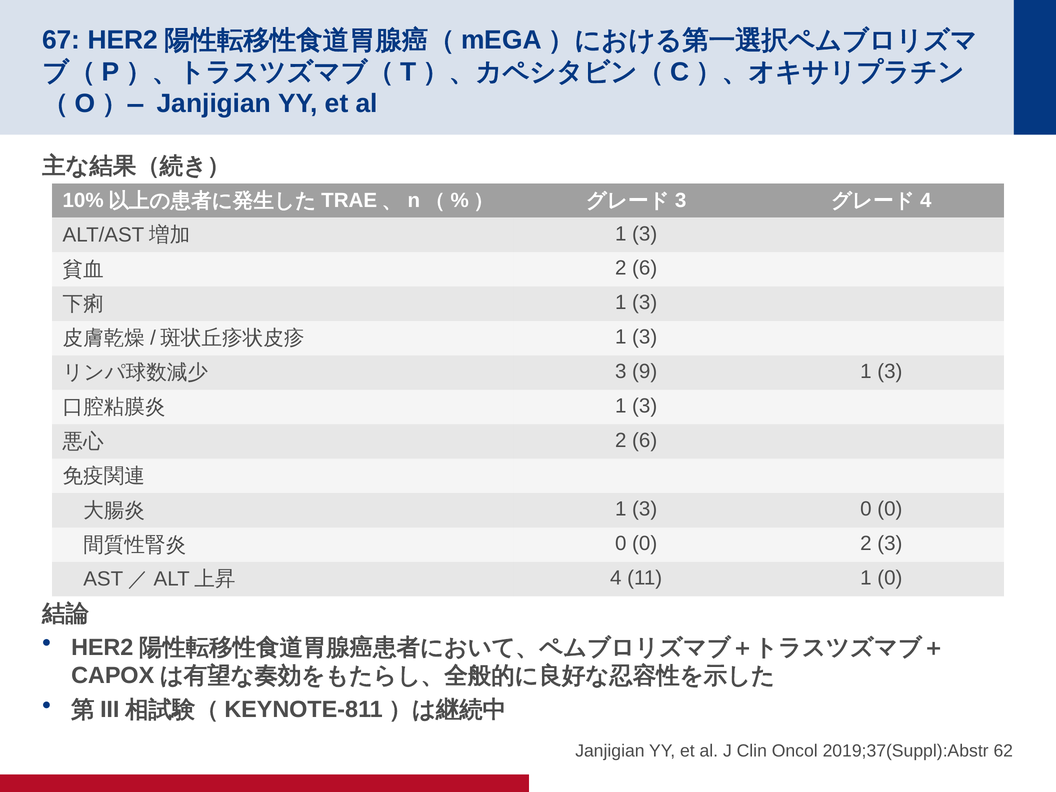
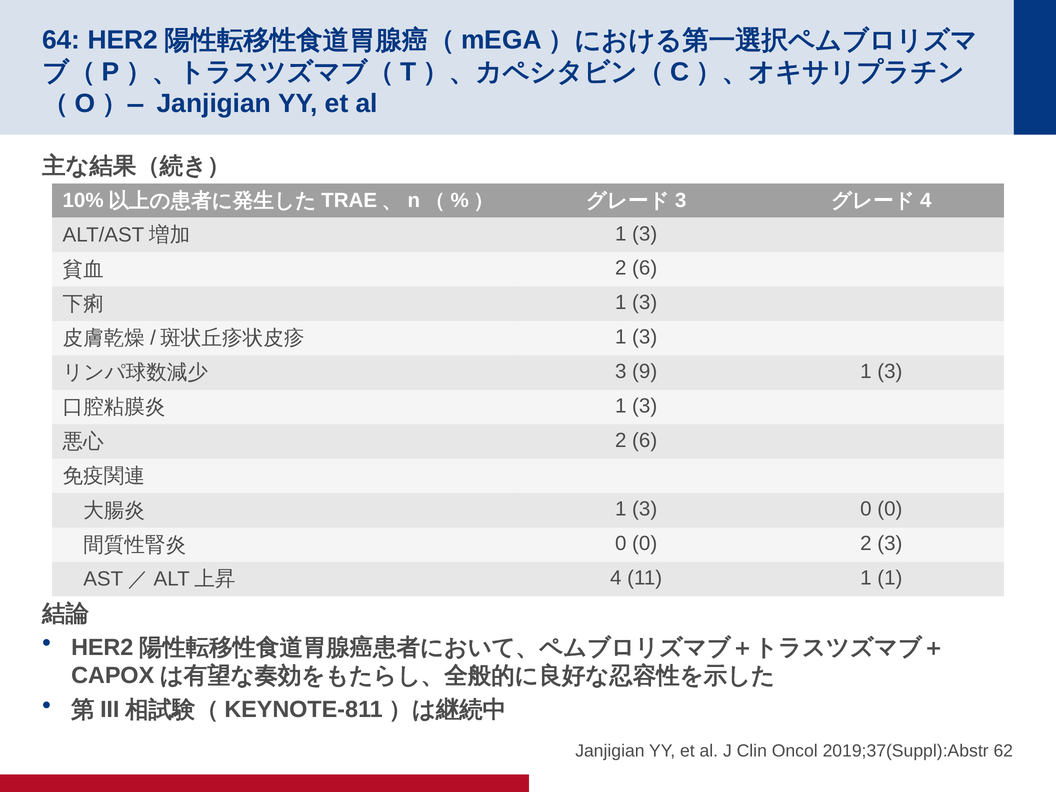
67: 67 -> 64
1 0: 0 -> 1
